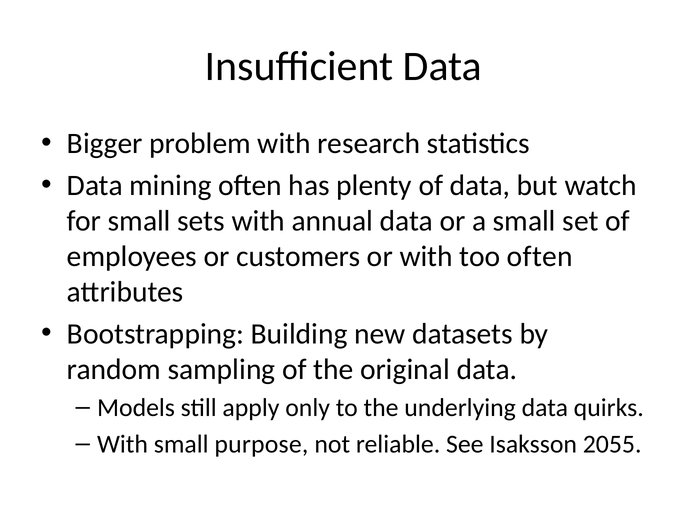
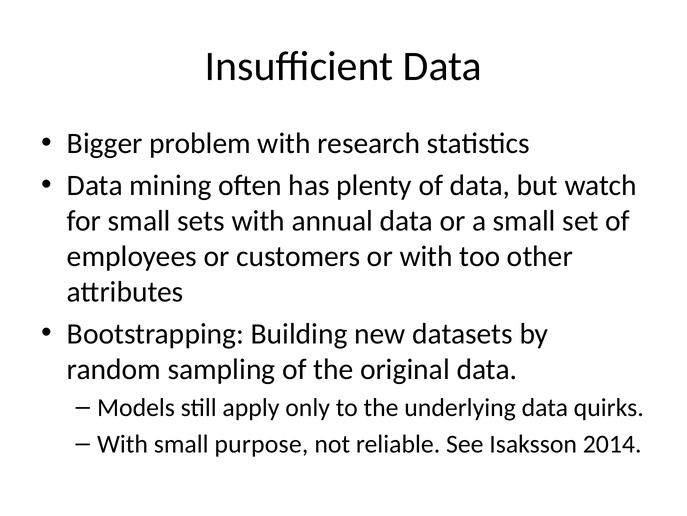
too often: often -> other
2055: 2055 -> 2014
